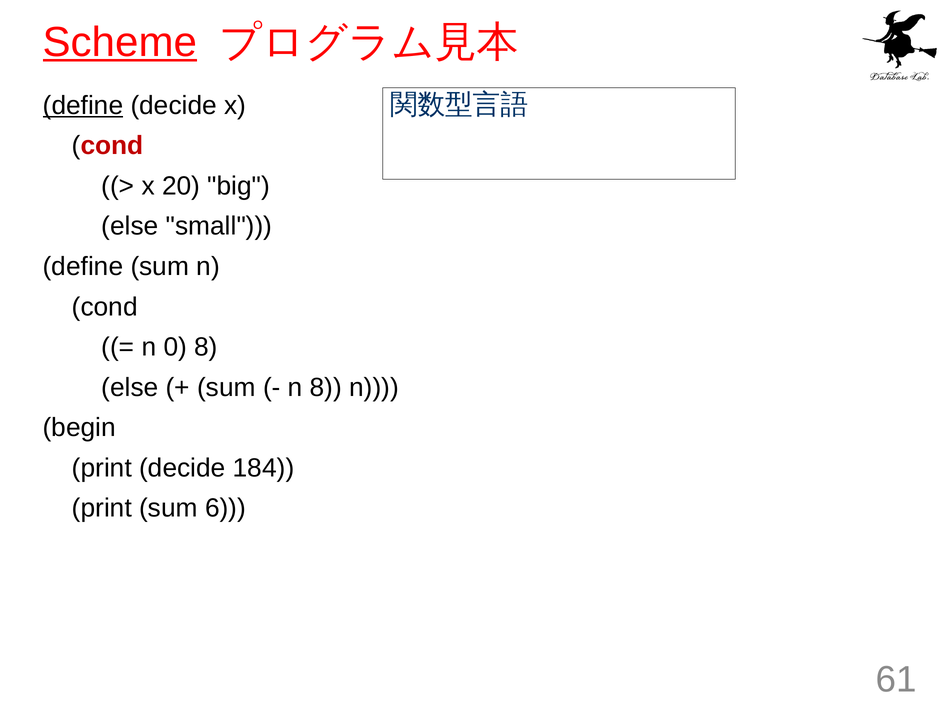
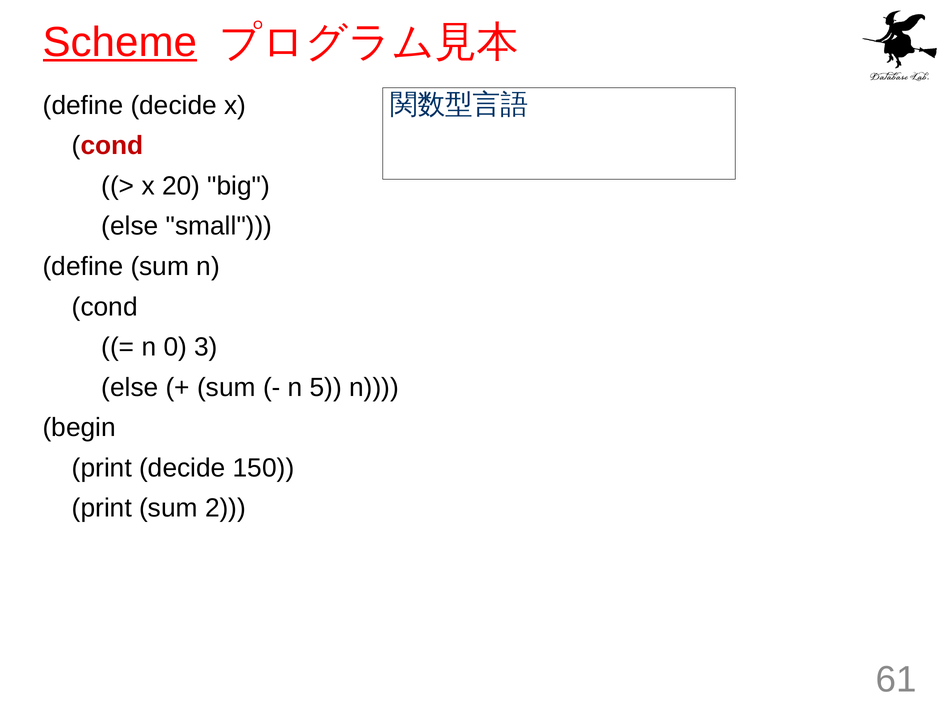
define at (83, 105) underline: present -> none
0 8: 8 -> 3
n 8: 8 -> 5
184: 184 -> 150
6: 6 -> 2
